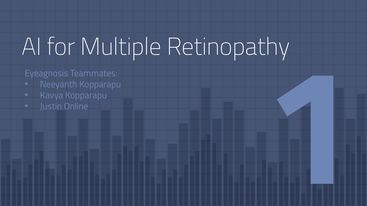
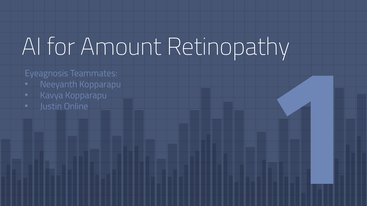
Multiple: Multiple -> Amount
